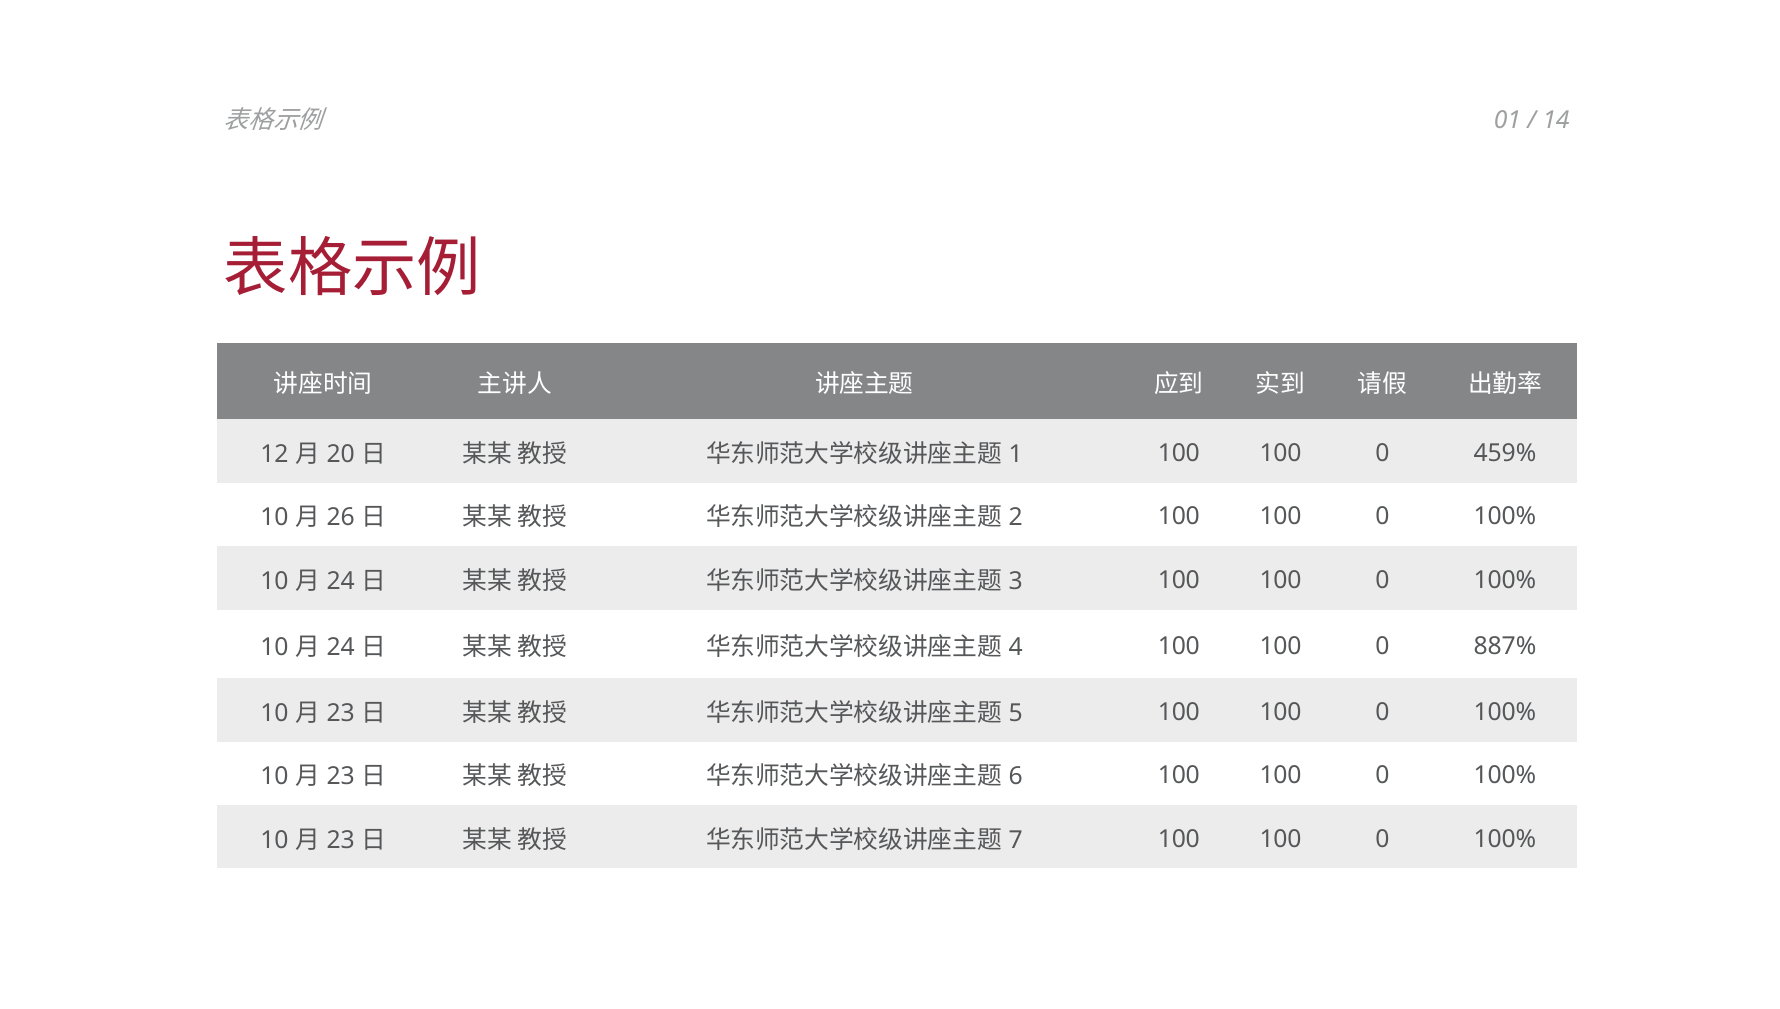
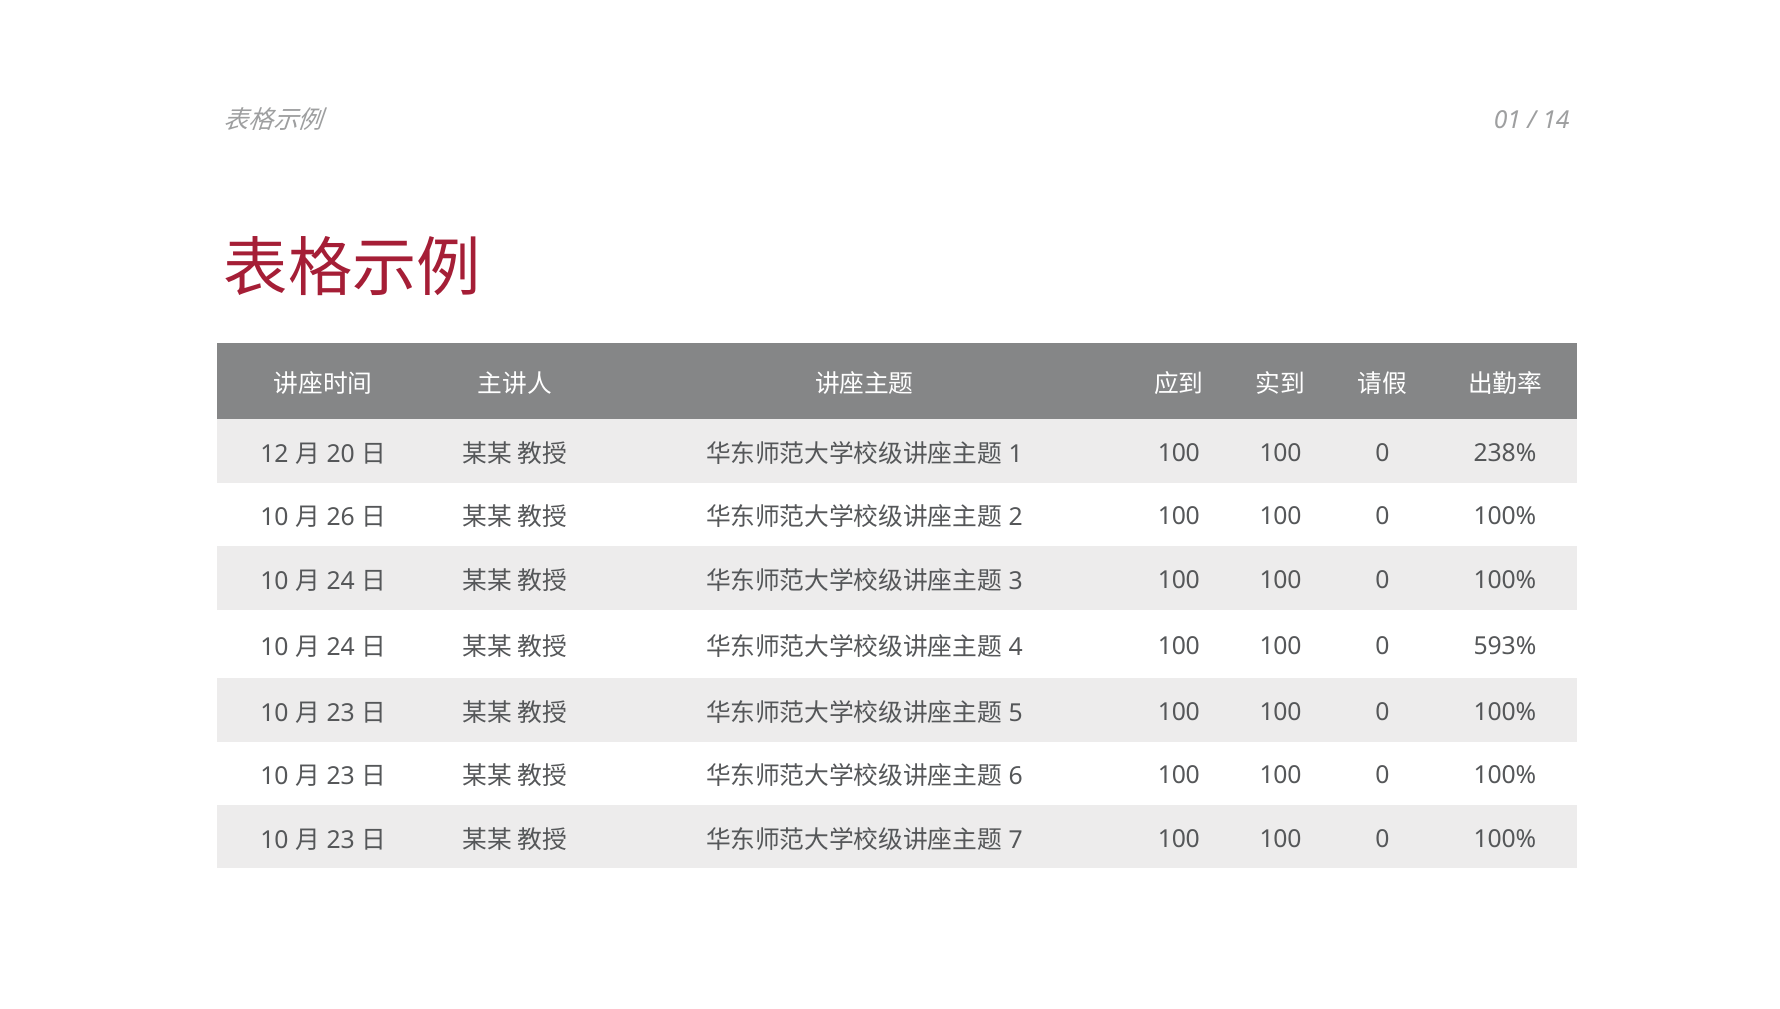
459%: 459% -> 238%
887%: 887% -> 593%
